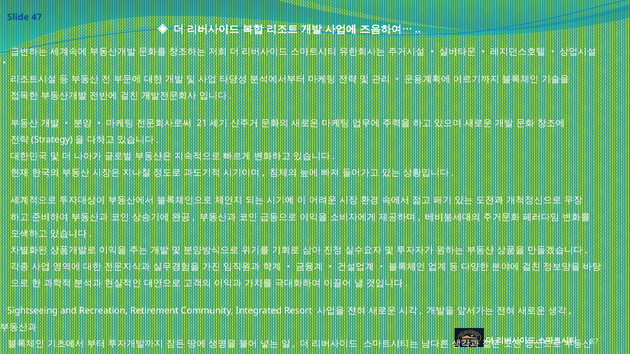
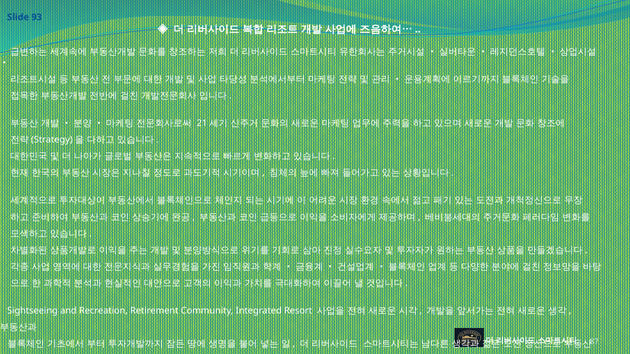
47: 47 -> 93
